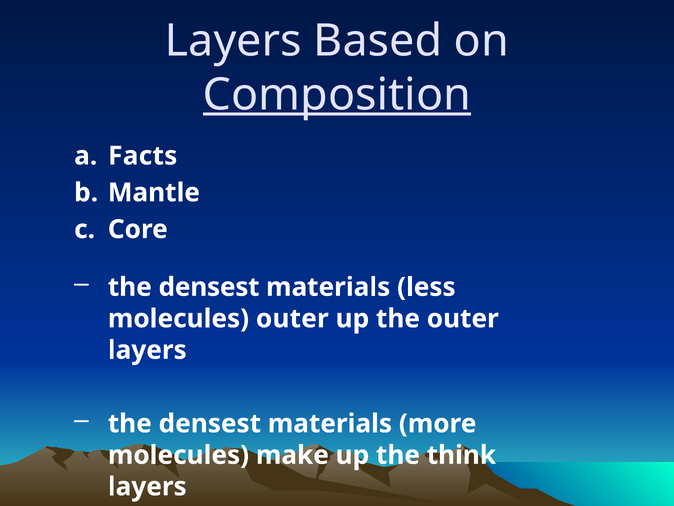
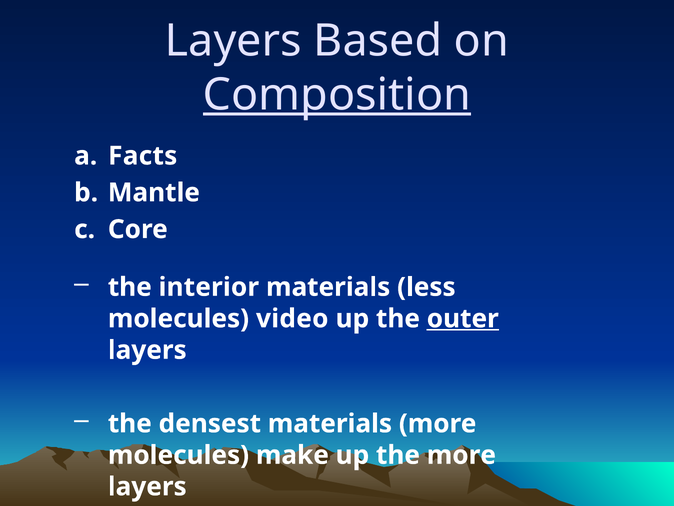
densest at (209, 287): densest -> interior
molecules outer: outer -> video
outer at (463, 318) underline: none -> present
the think: think -> more
